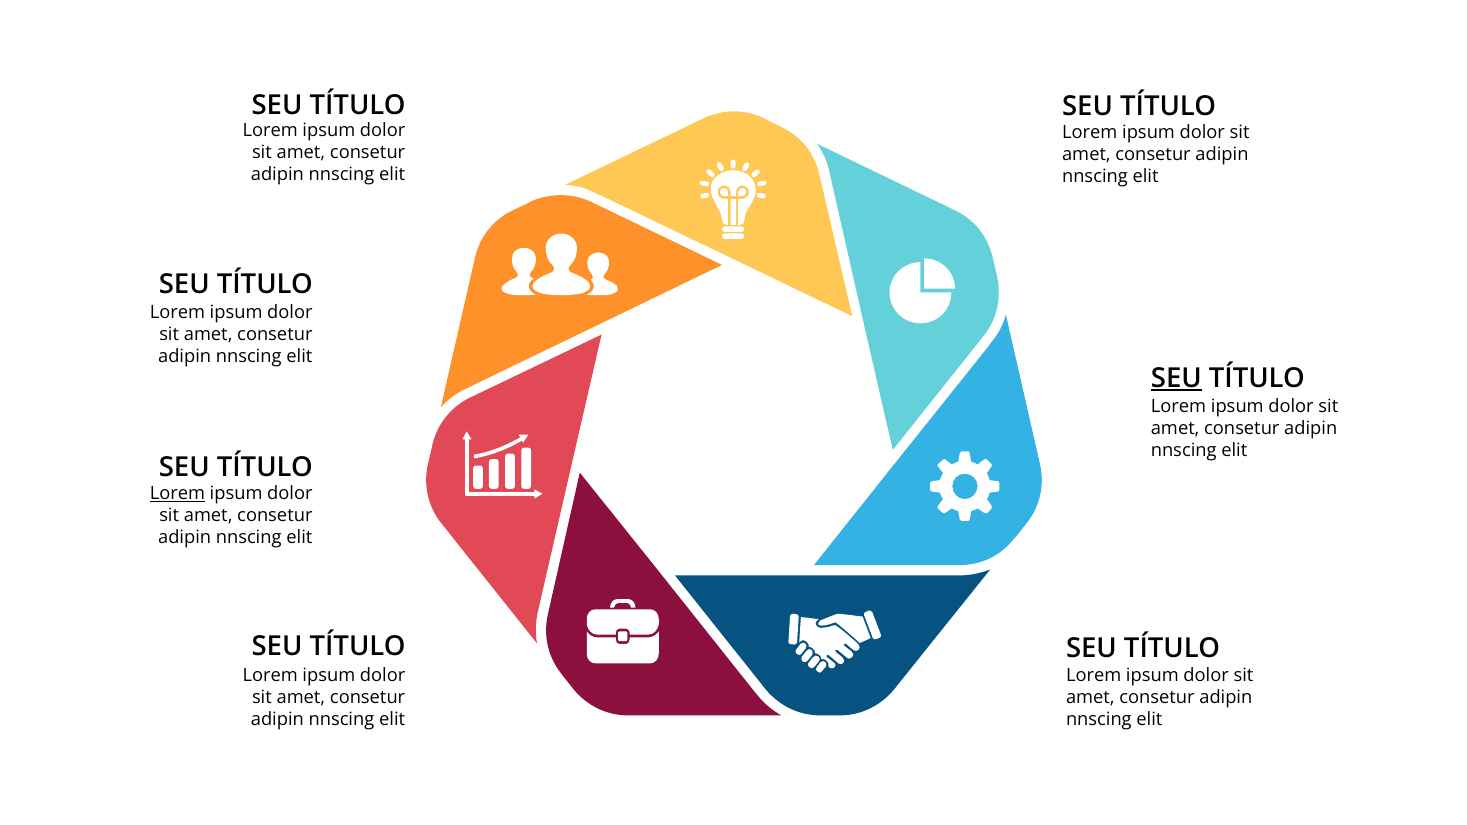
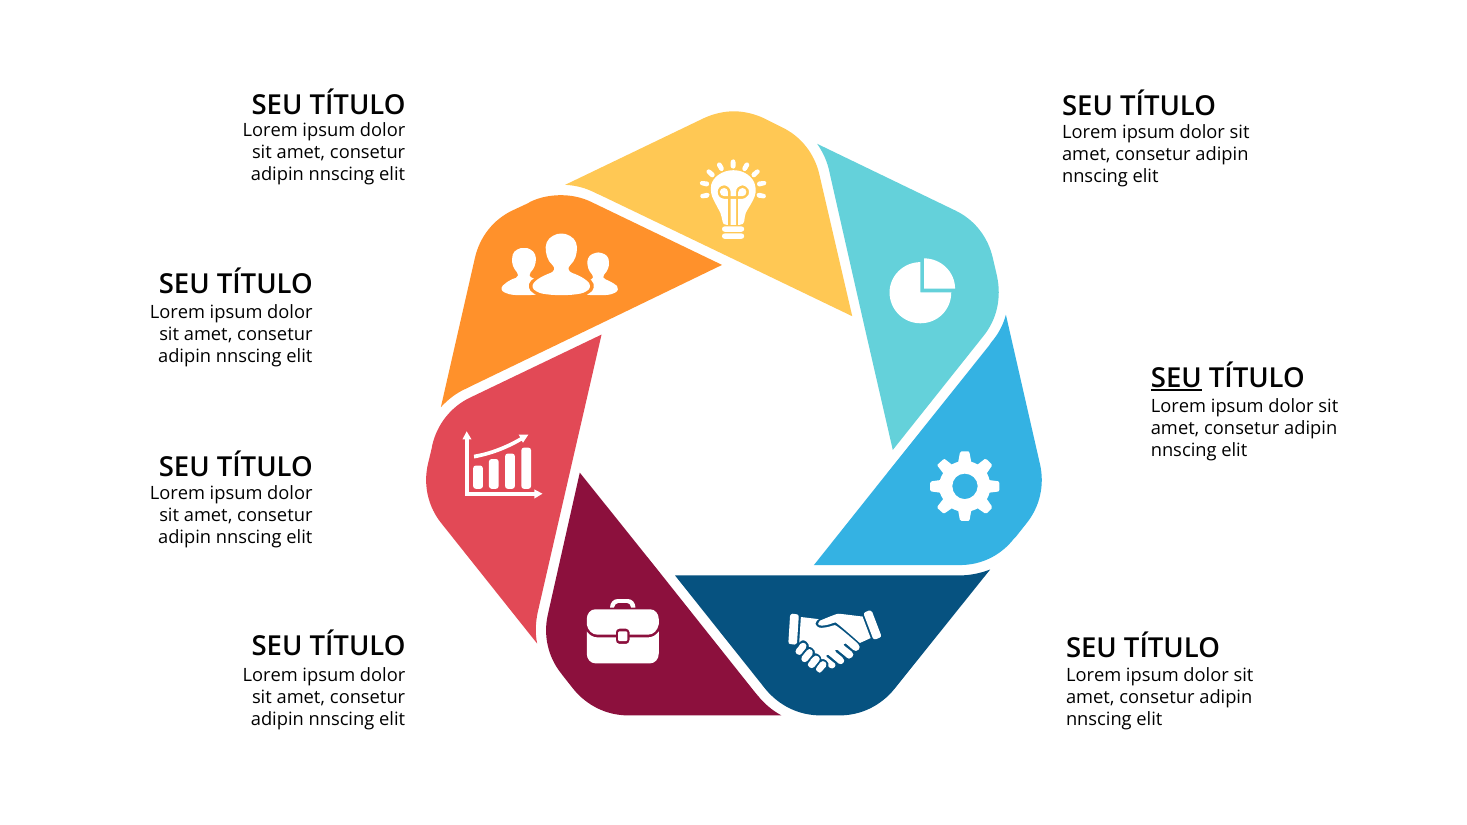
Lorem at (177, 493) underline: present -> none
